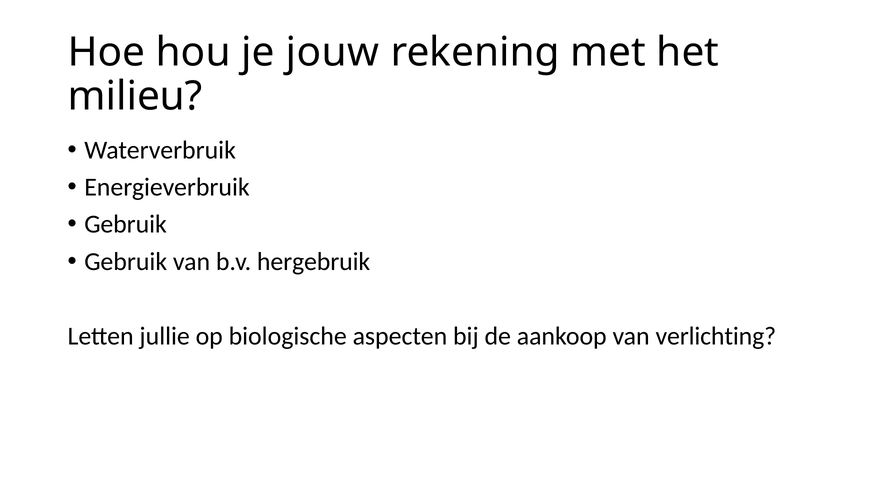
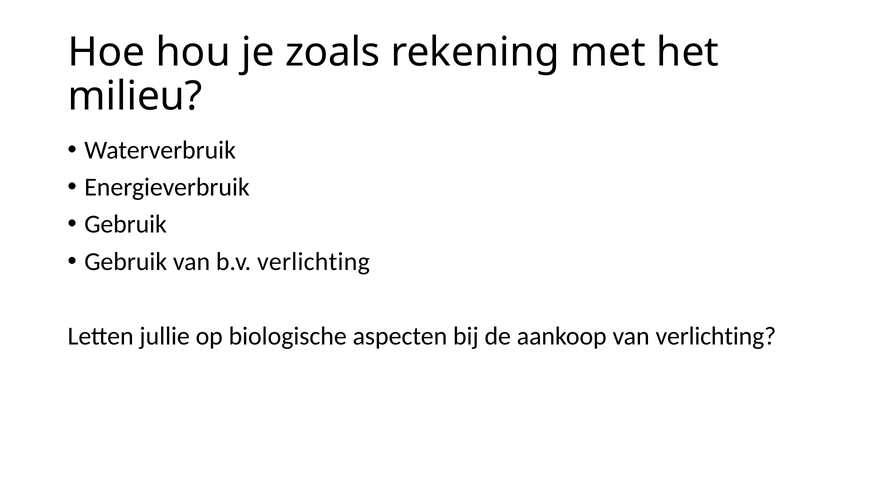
jouw: jouw -> zoals
b.v hergebruik: hergebruik -> verlichting
